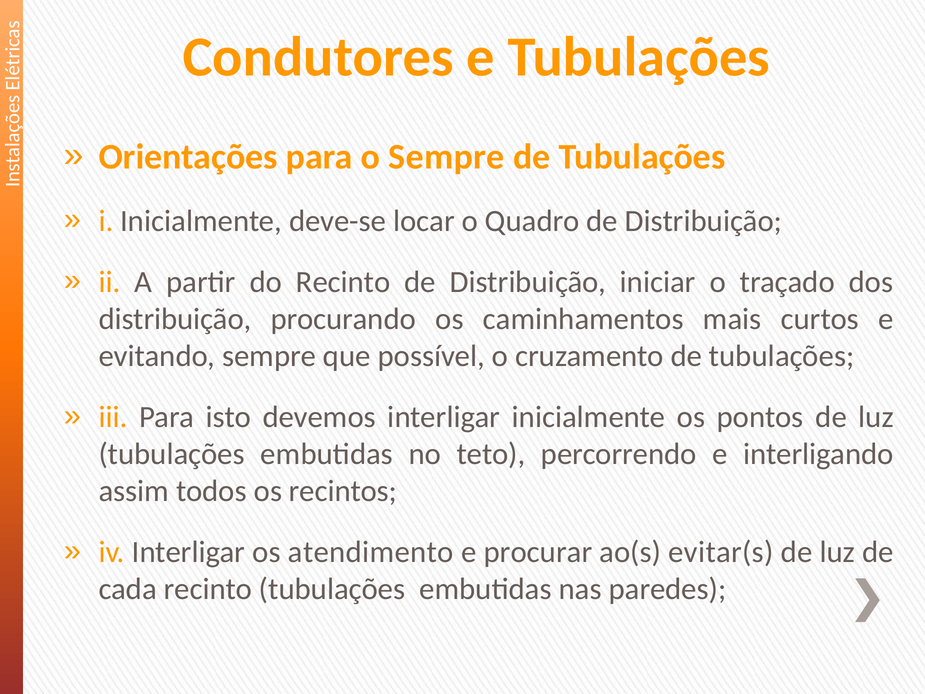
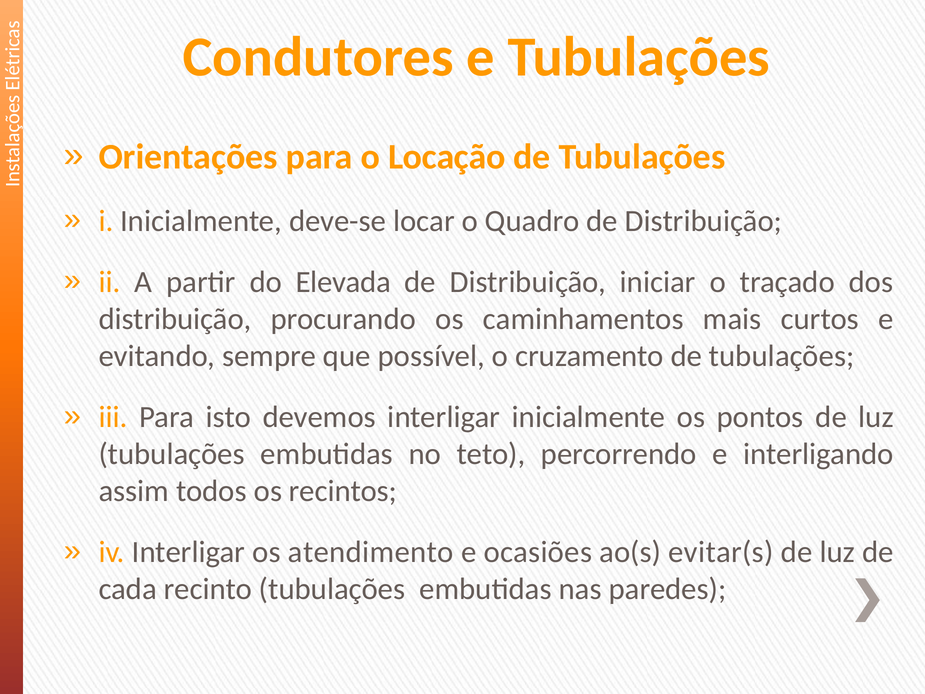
o Sempre: Sempre -> Locação
do Recinto: Recinto -> Elevada
procurar: procurar -> ocasiões
